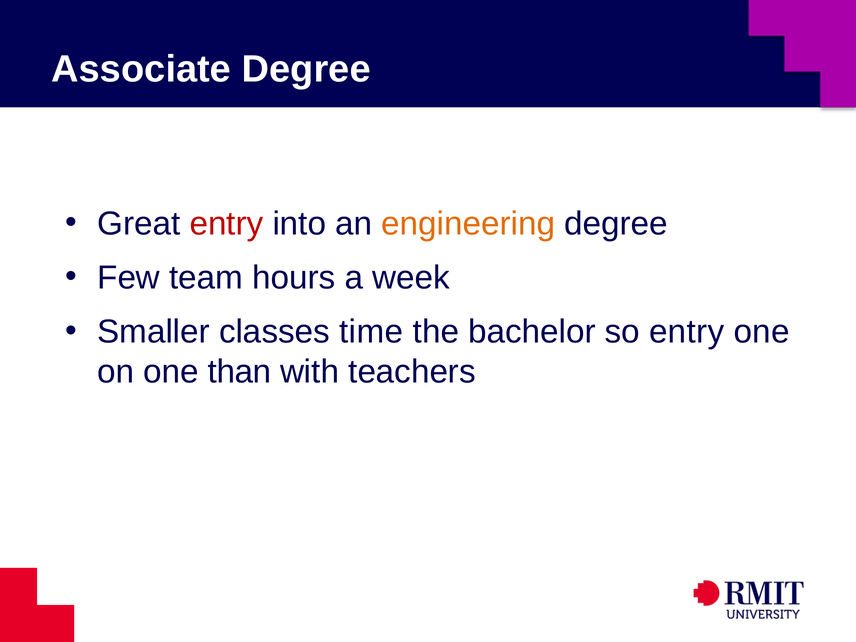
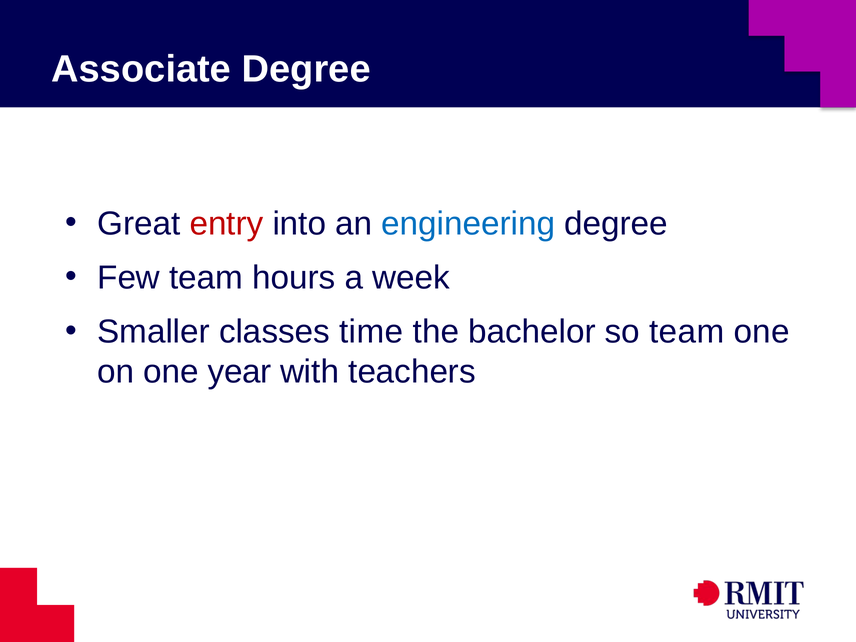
engineering colour: orange -> blue
so entry: entry -> team
than: than -> year
